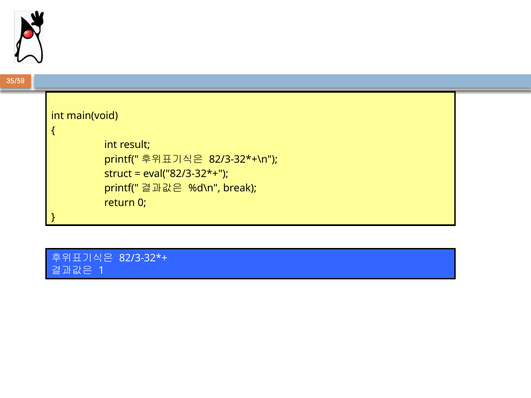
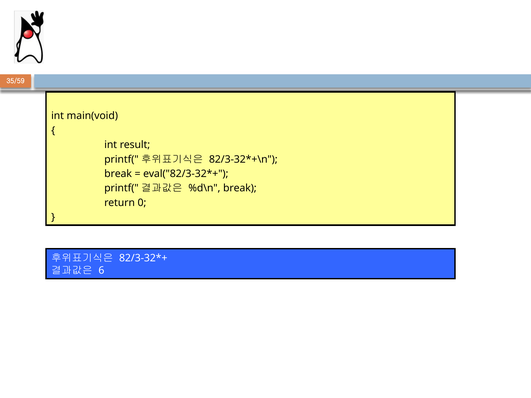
struct at (118, 174): struct -> break
1: 1 -> 6
